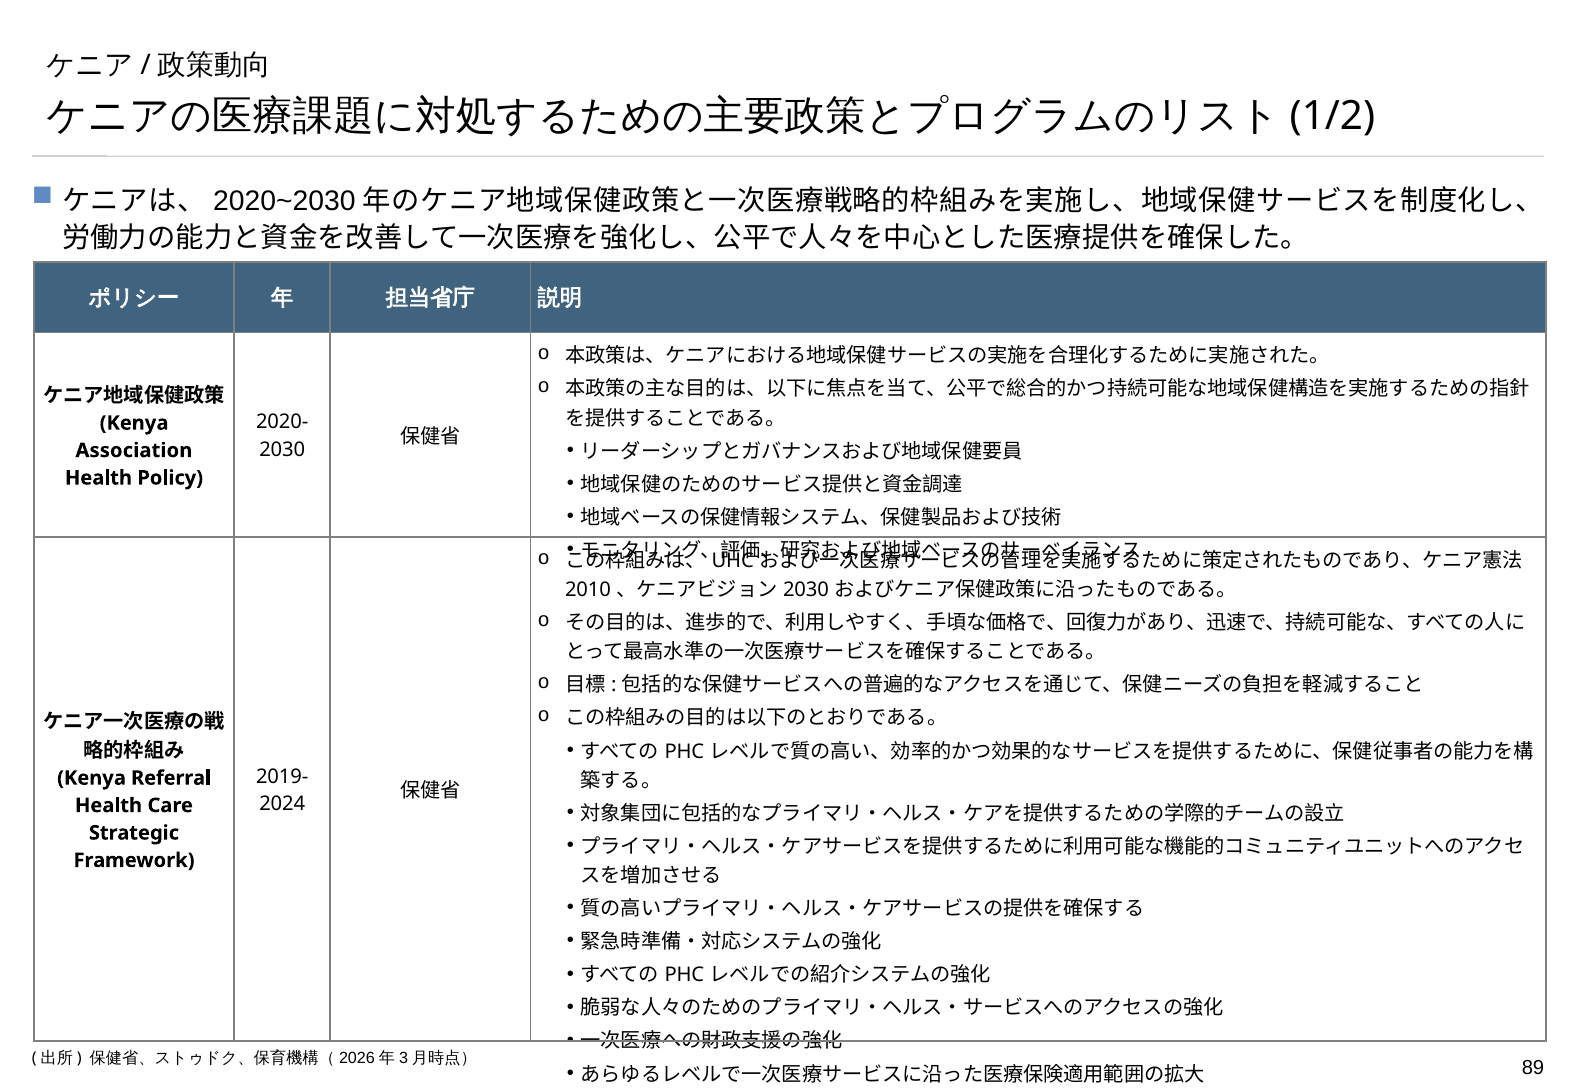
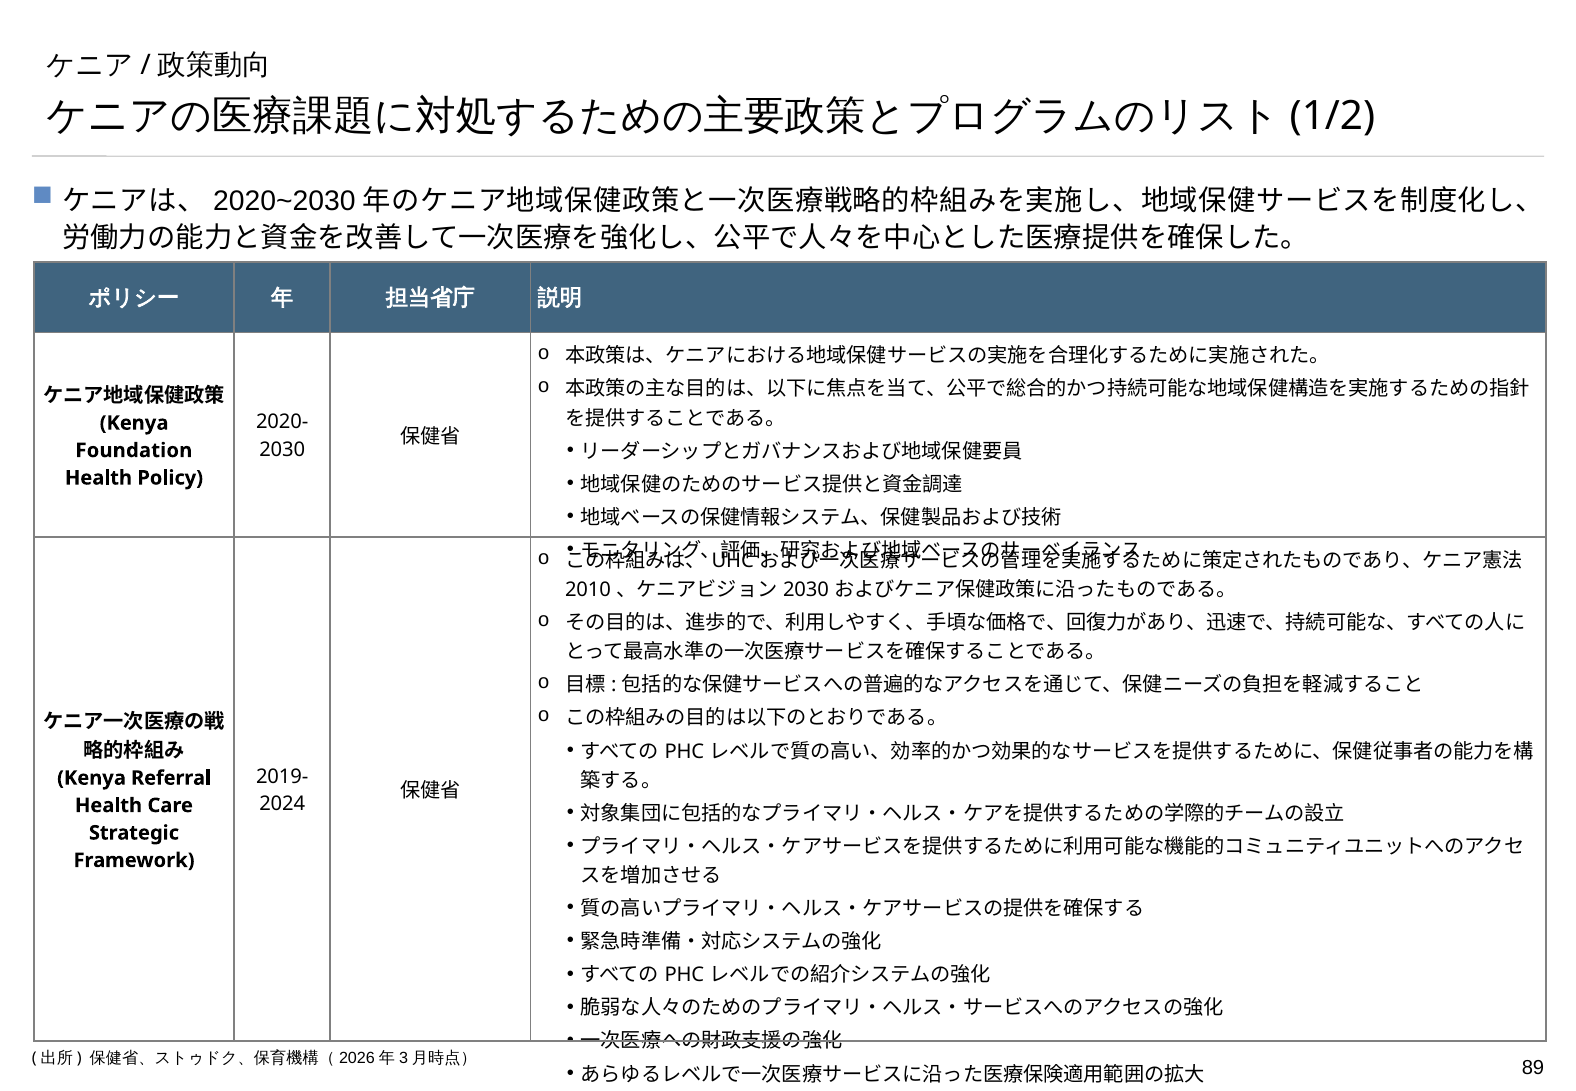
Association: Association -> Foundation
